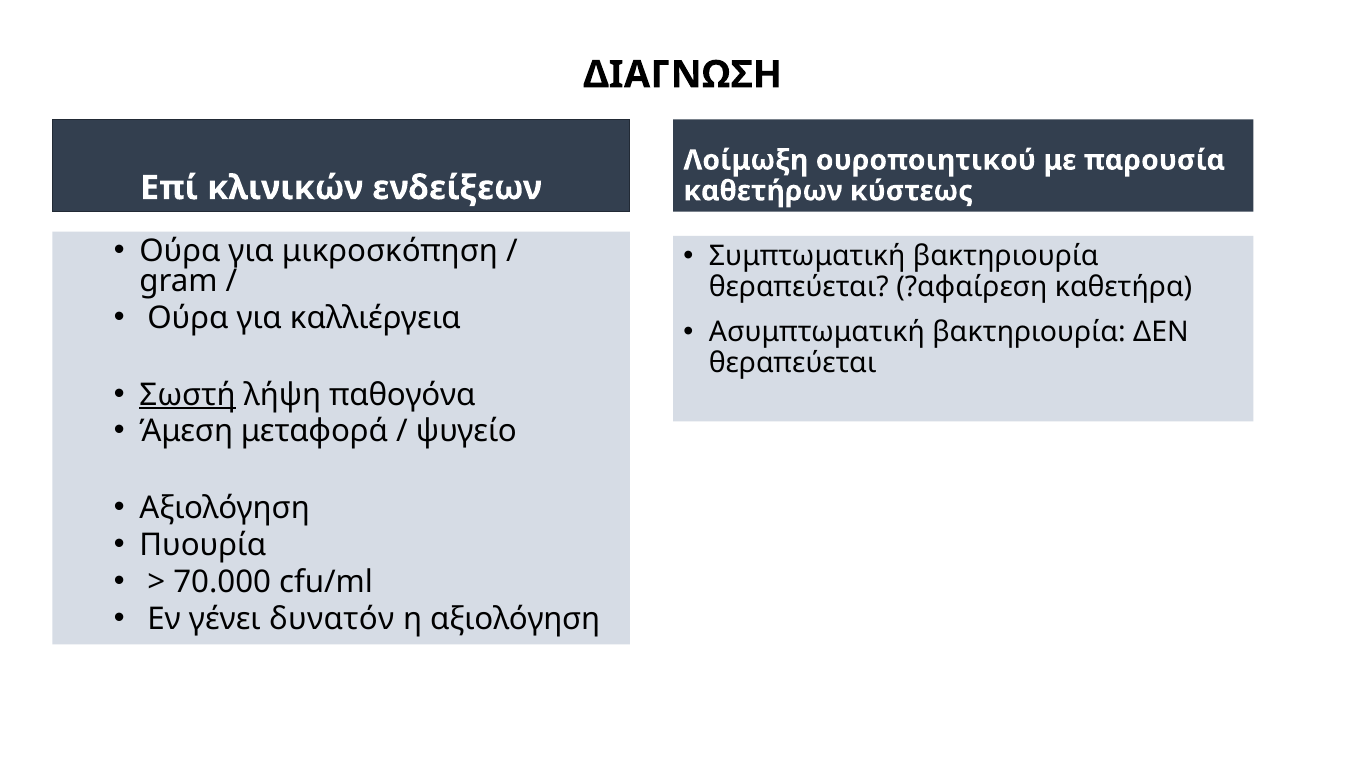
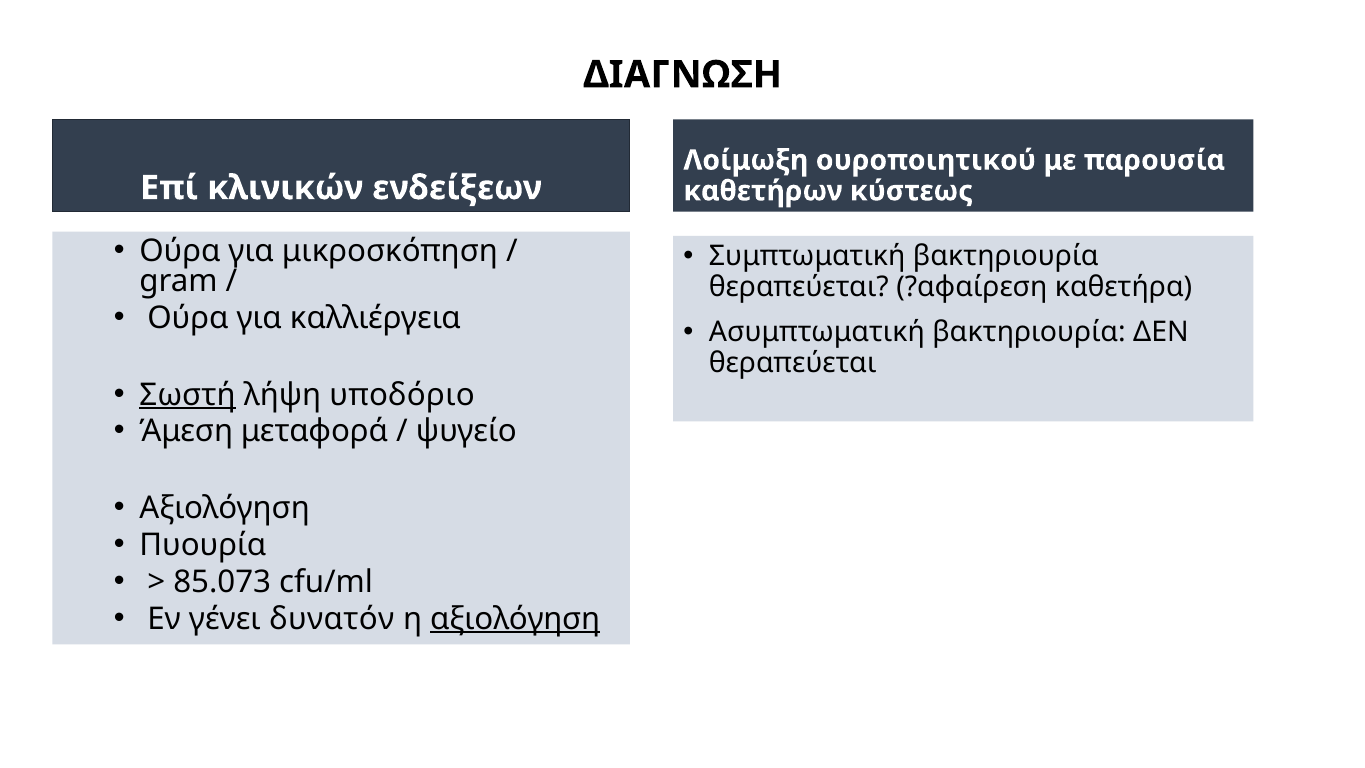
παθογόνα: παθογόνα -> υποδόριο
70.000: 70.000 -> 85.073
αξιολόγηση at (515, 619) underline: none -> present
